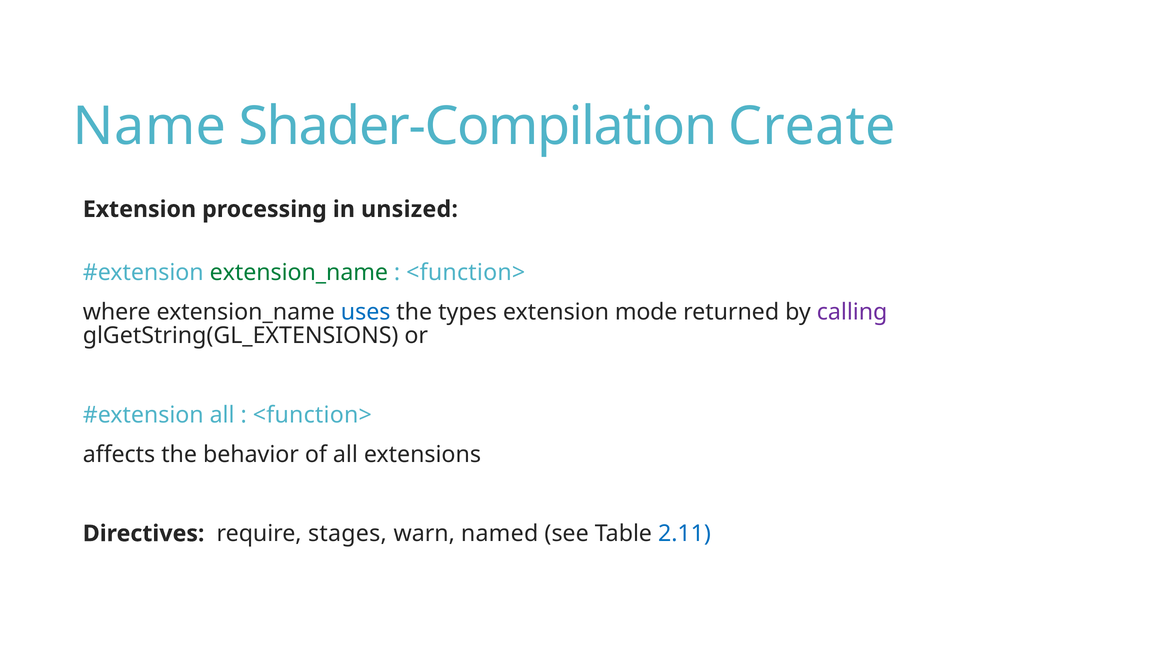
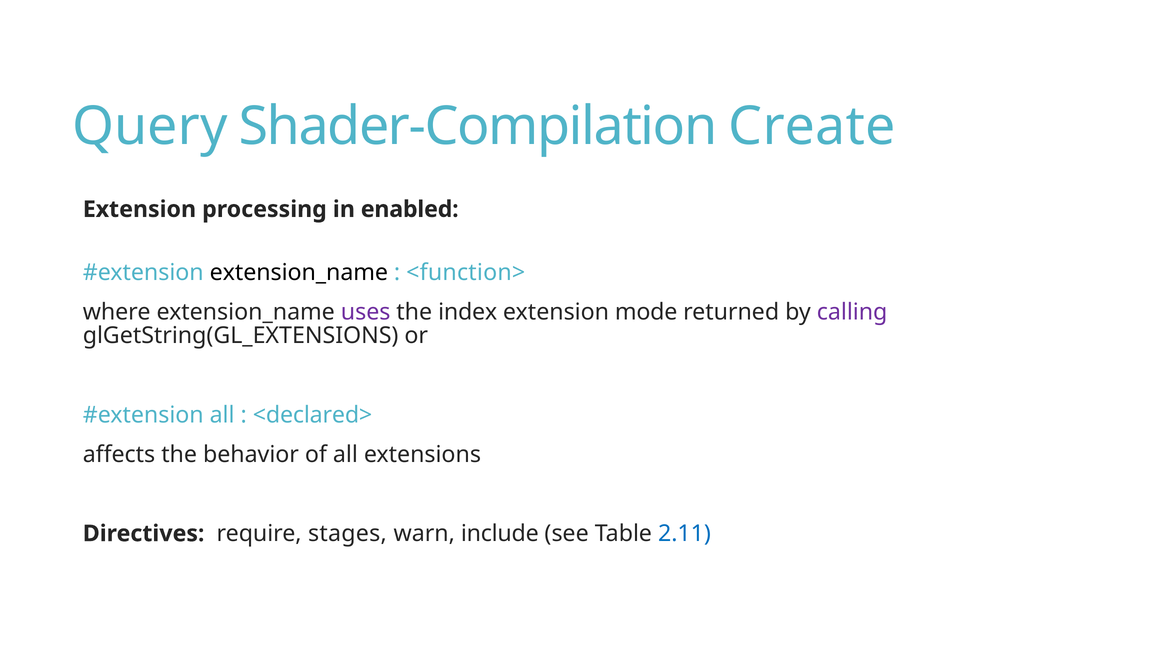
Name: Name -> Query
unsized: unsized -> enabled
extension_name at (299, 273) colour: green -> black
uses colour: blue -> purple
types: types -> index
<function> at (312, 415): <function> -> <declared>
named: named -> include
